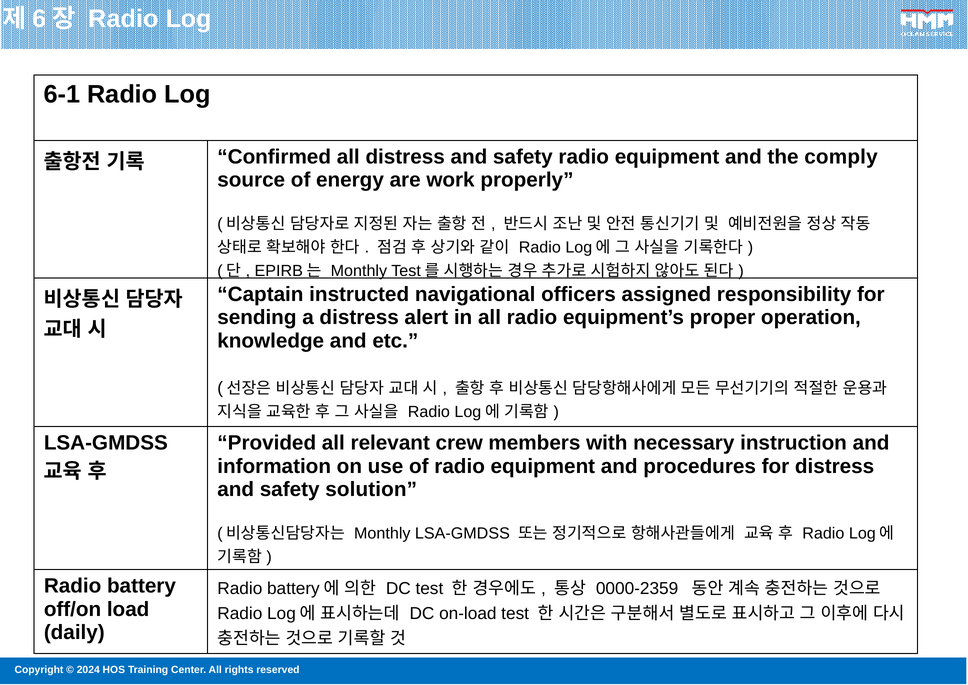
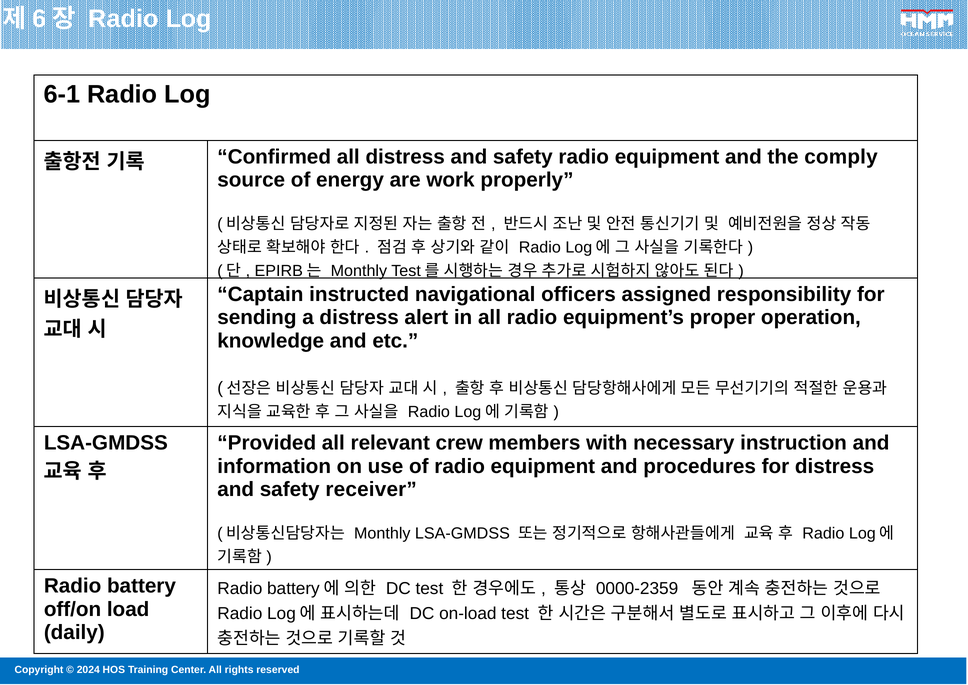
solution: solution -> receiver
